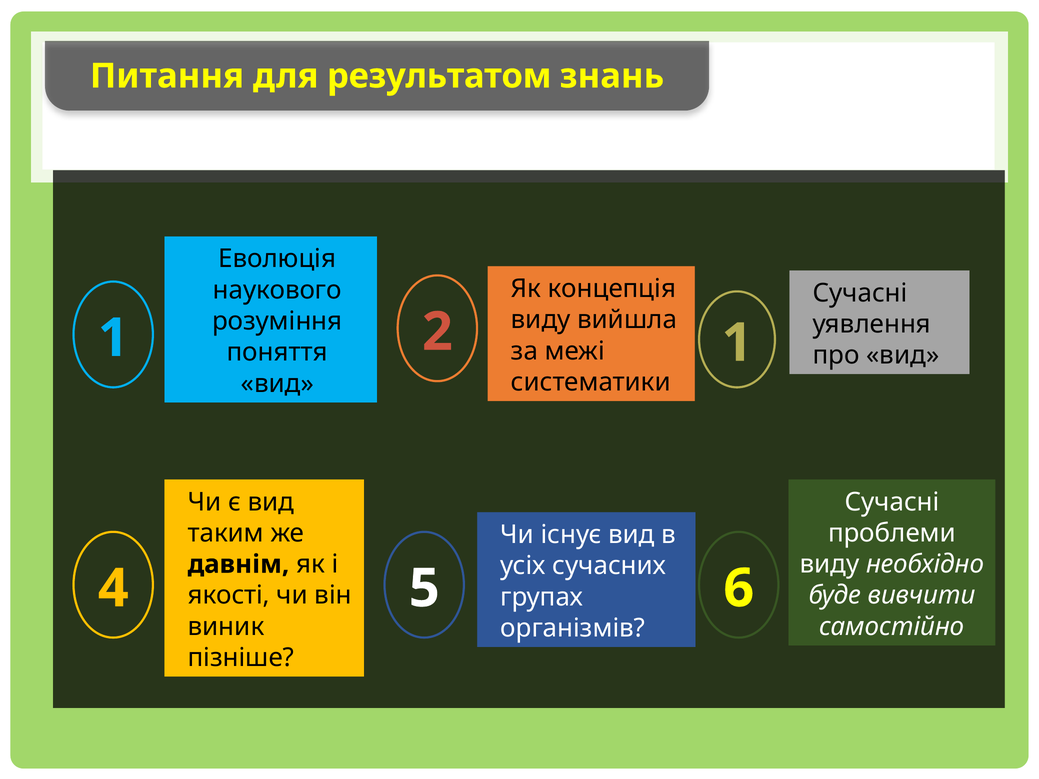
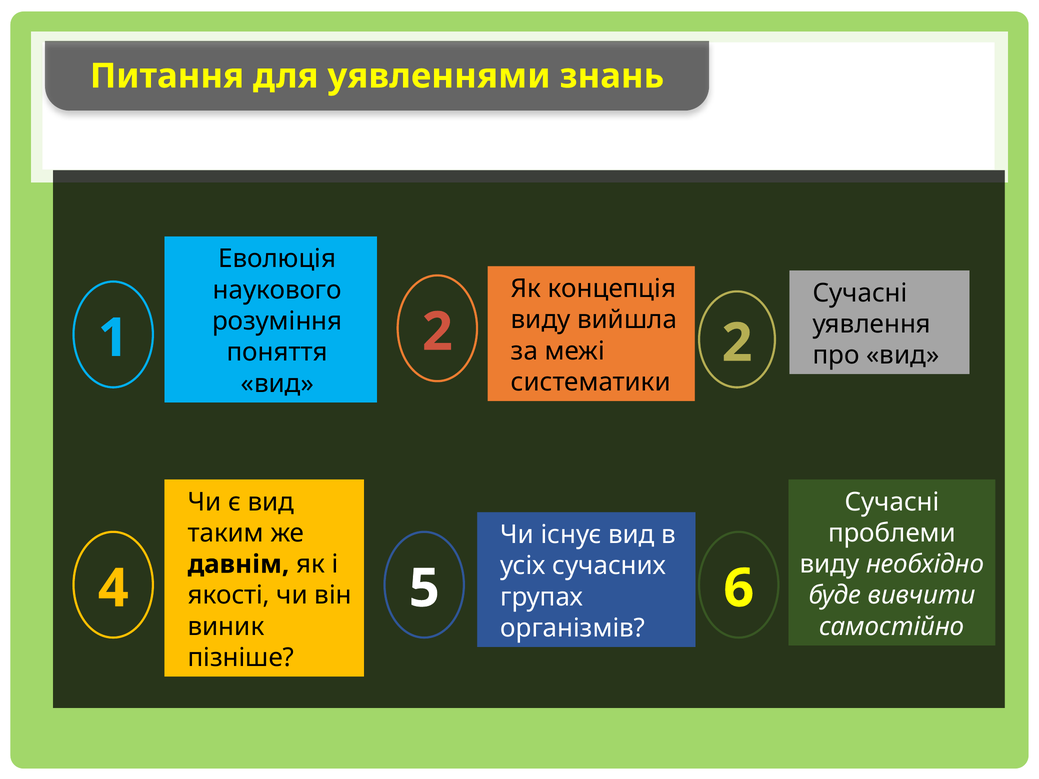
результатом: результатом -> уявленнями
2 1: 1 -> 2
